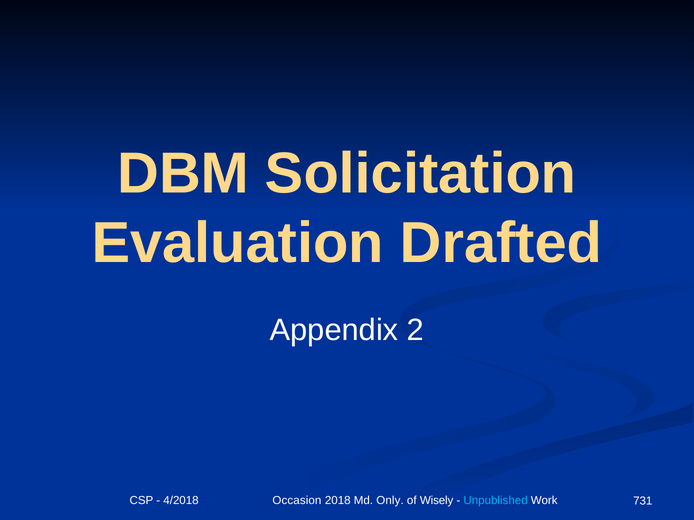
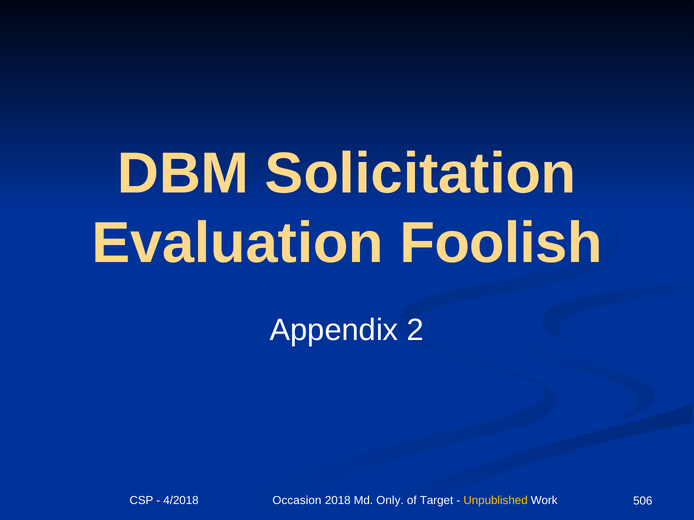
Drafted: Drafted -> Foolish
Wisely: Wisely -> Target
Unpublished colour: light blue -> yellow
731: 731 -> 506
